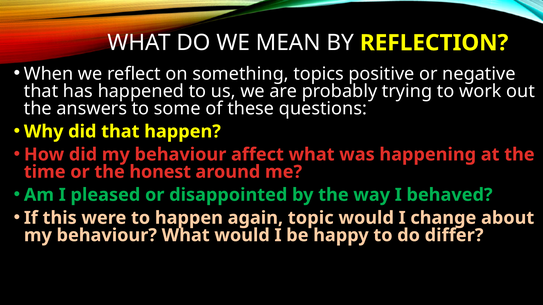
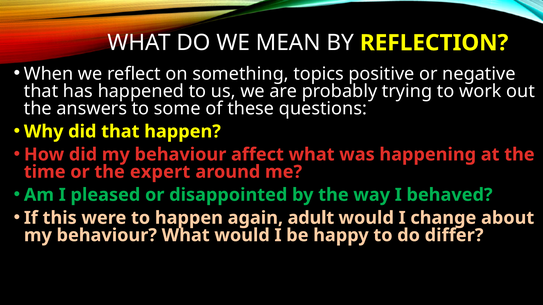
honest: honest -> expert
topic: topic -> adult
